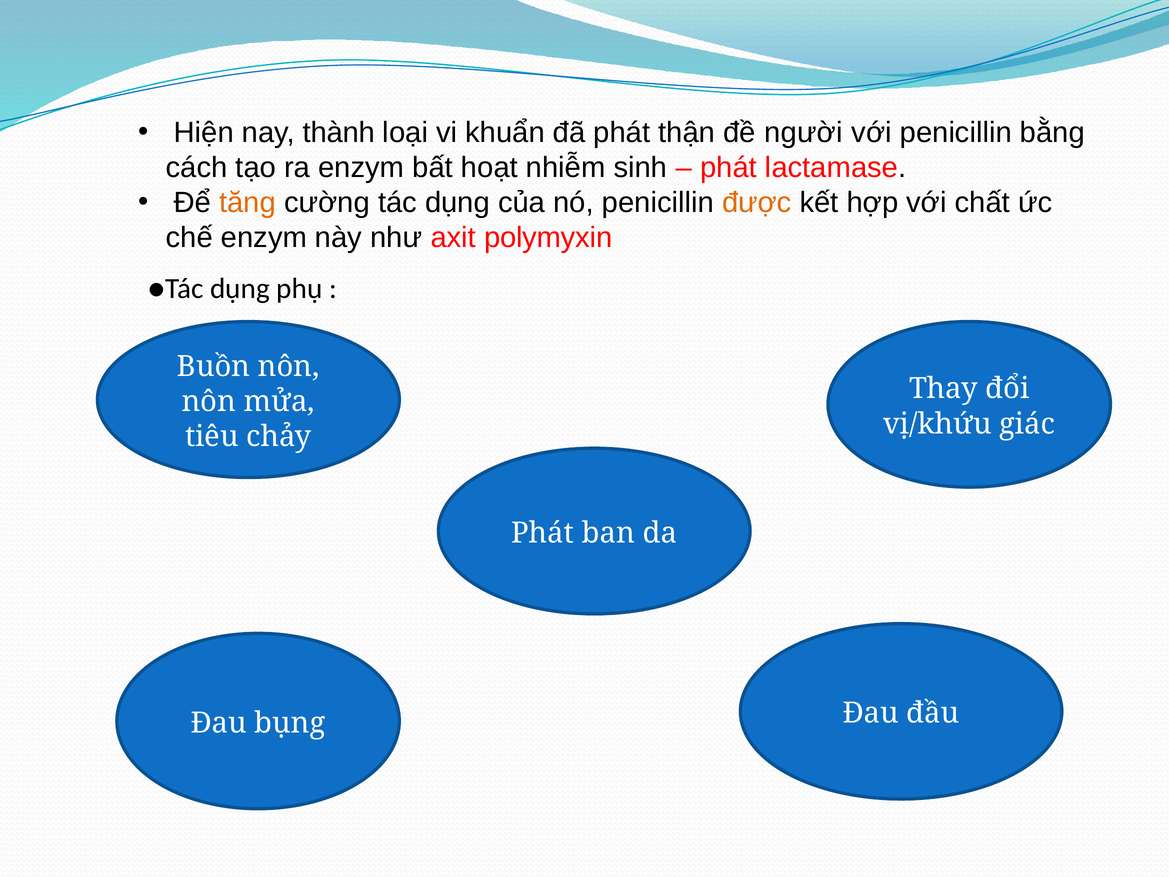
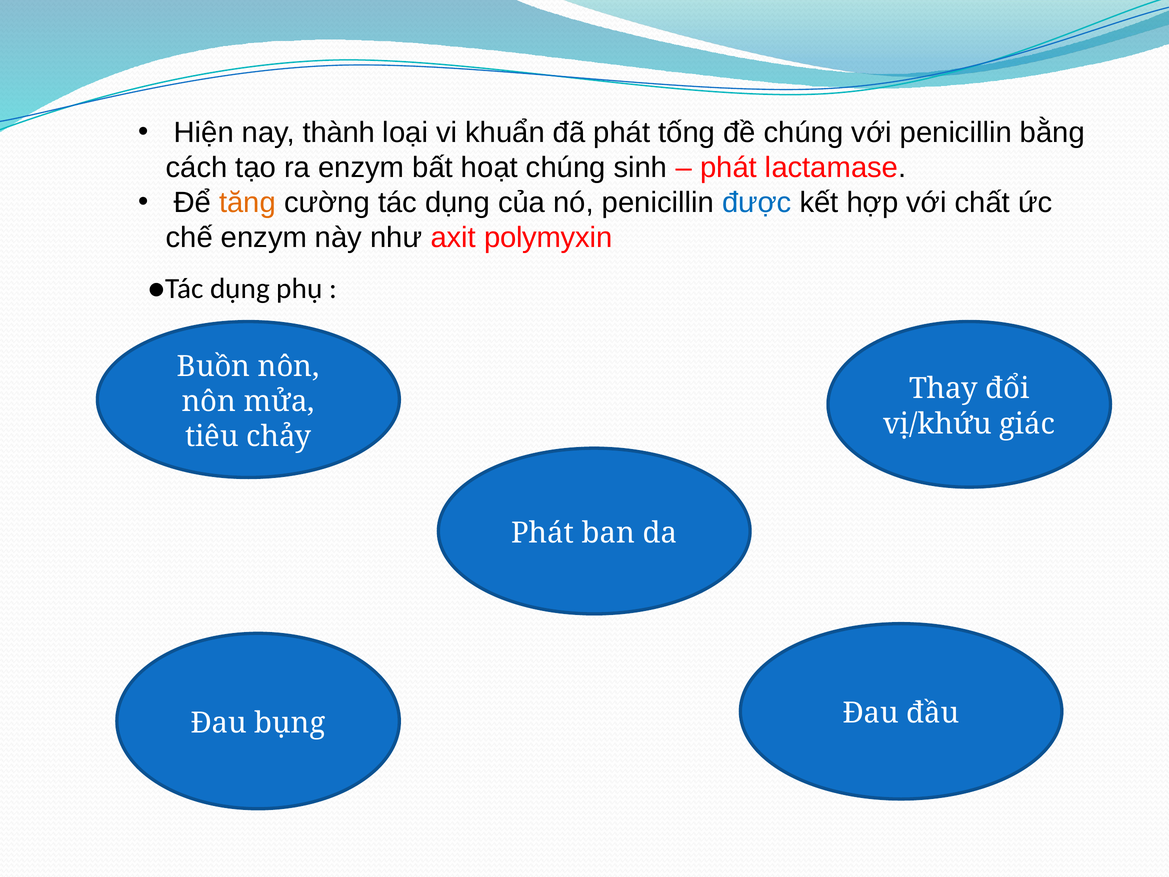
thận: thận -> tống
đề người: người -> chúng
hoạt nhiễm: nhiễm -> chúng
được colour: orange -> blue
